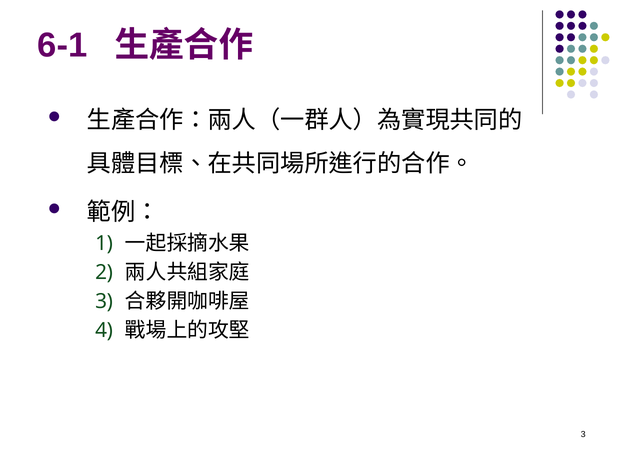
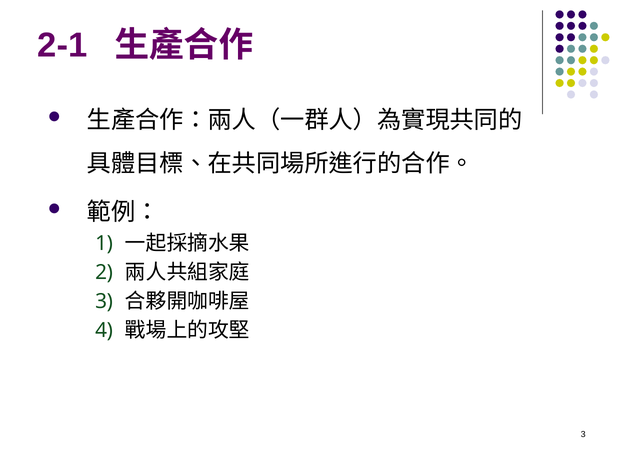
6-1: 6-1 -> 2-1
